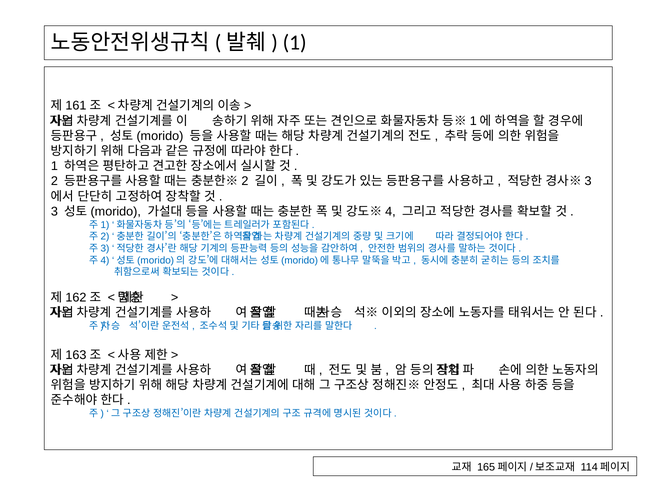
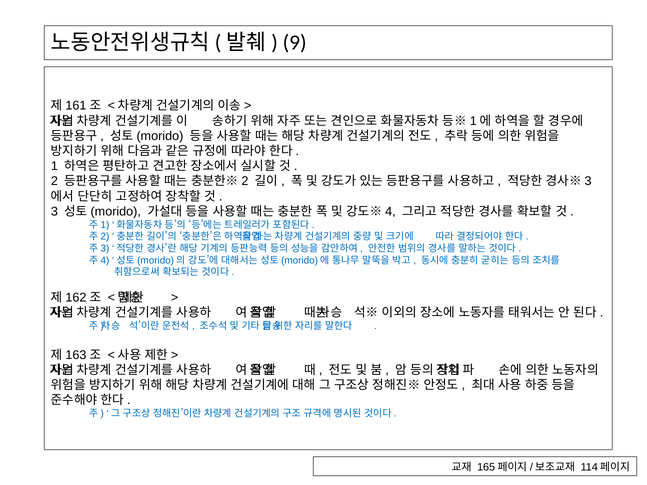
1 at (295, 43): 1 -> 9
